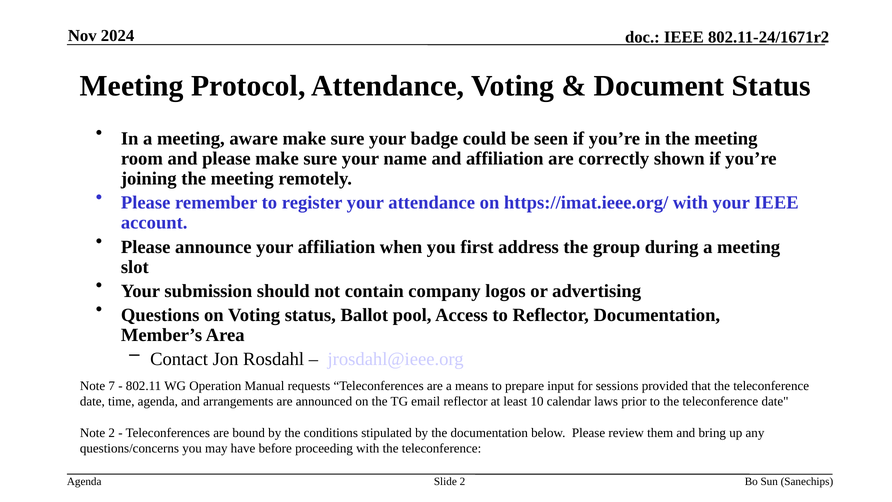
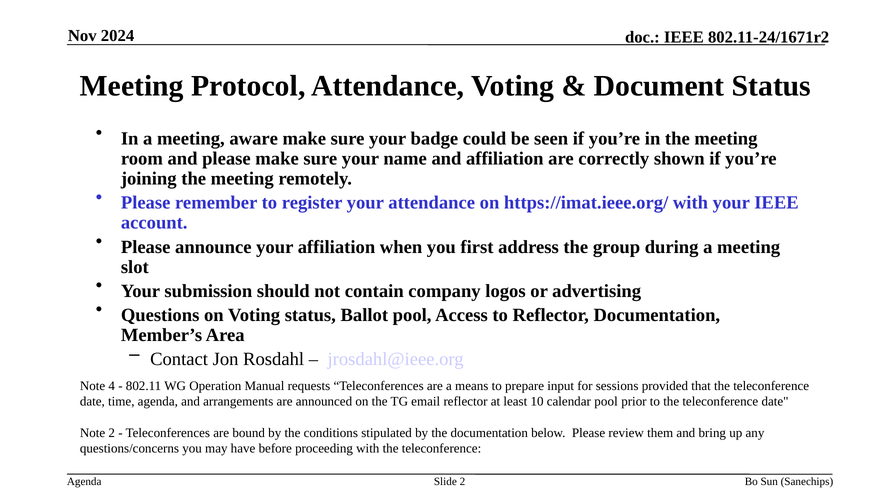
7: 7 -> 4
calendar laws: laws -> pool
